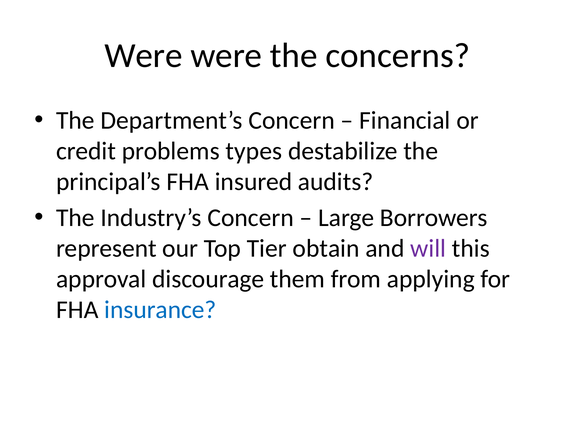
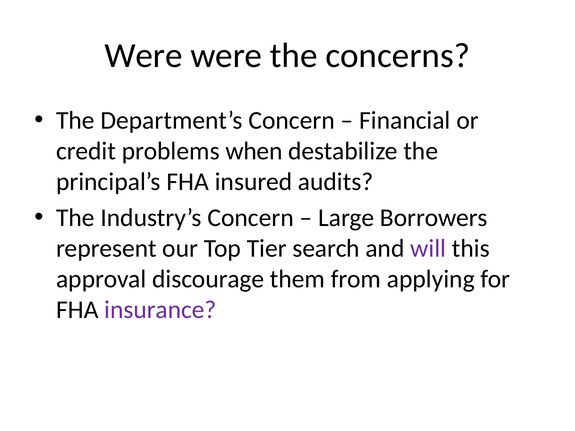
types: types -> when
obtain: obtain -> search
insurance colour: blue -> purple
